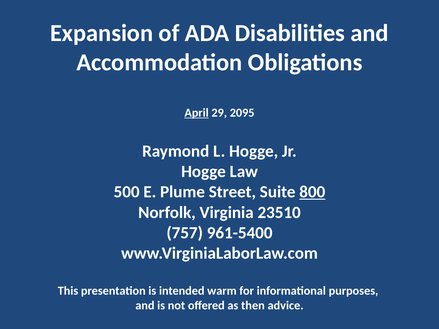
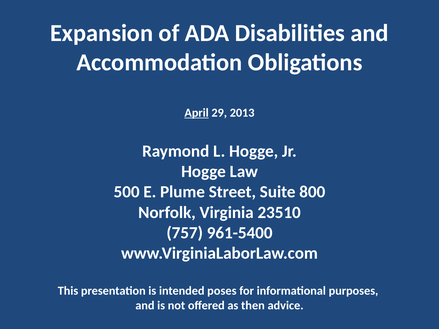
2095: 2095 -> 2013
800 underline: present -> none
warm: warm -> poses
